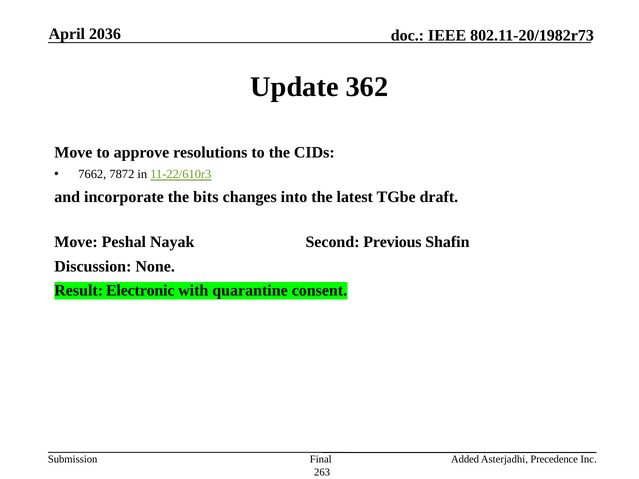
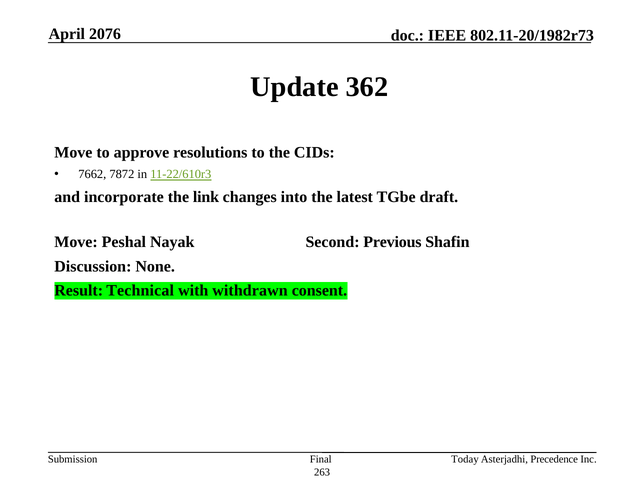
2036: 2036 -> 2076
bits: bits -> link
Electronic: Electronic -> Technical
quarantine: quarantine -> withdrawn
Added: Added -> Today
